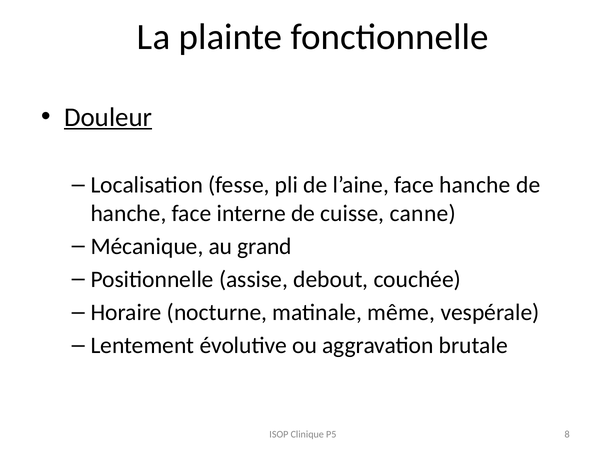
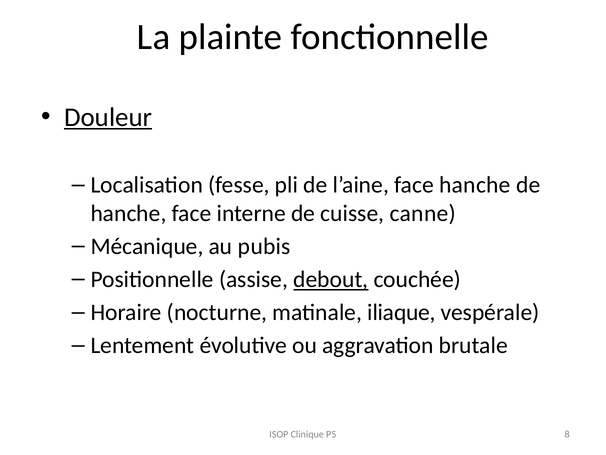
grand: grand -> pubis
debout underline: none -> present
même: même -> iliaque
